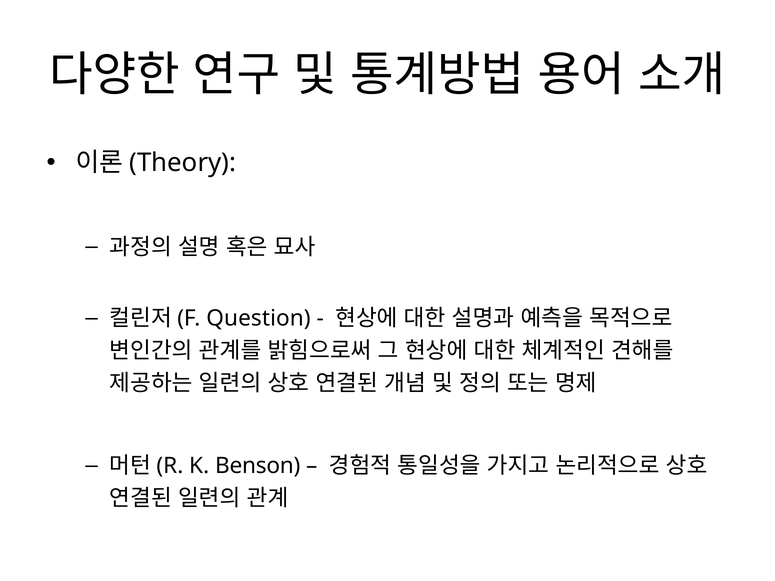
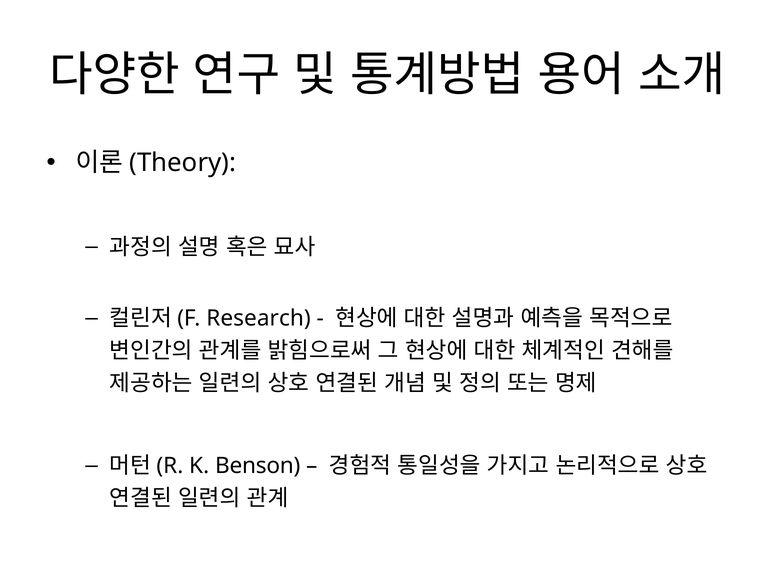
Question: Question -> Research
